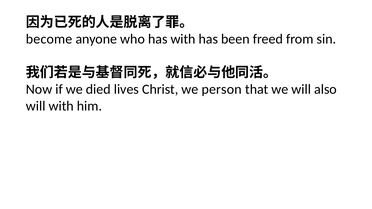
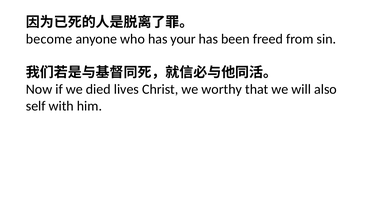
has with: with -> your
person: person -> worthy
will at (36, 106): will -> self
